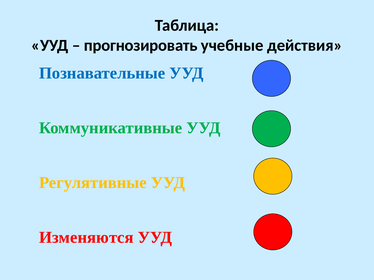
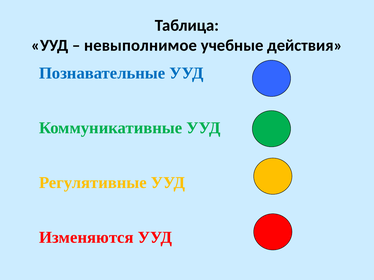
прогнозировать: прогнозировать -> невыполнимое
